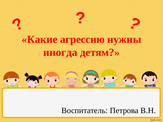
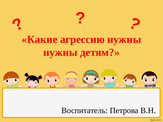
иногда at (60, 52): иногда -> нужны
